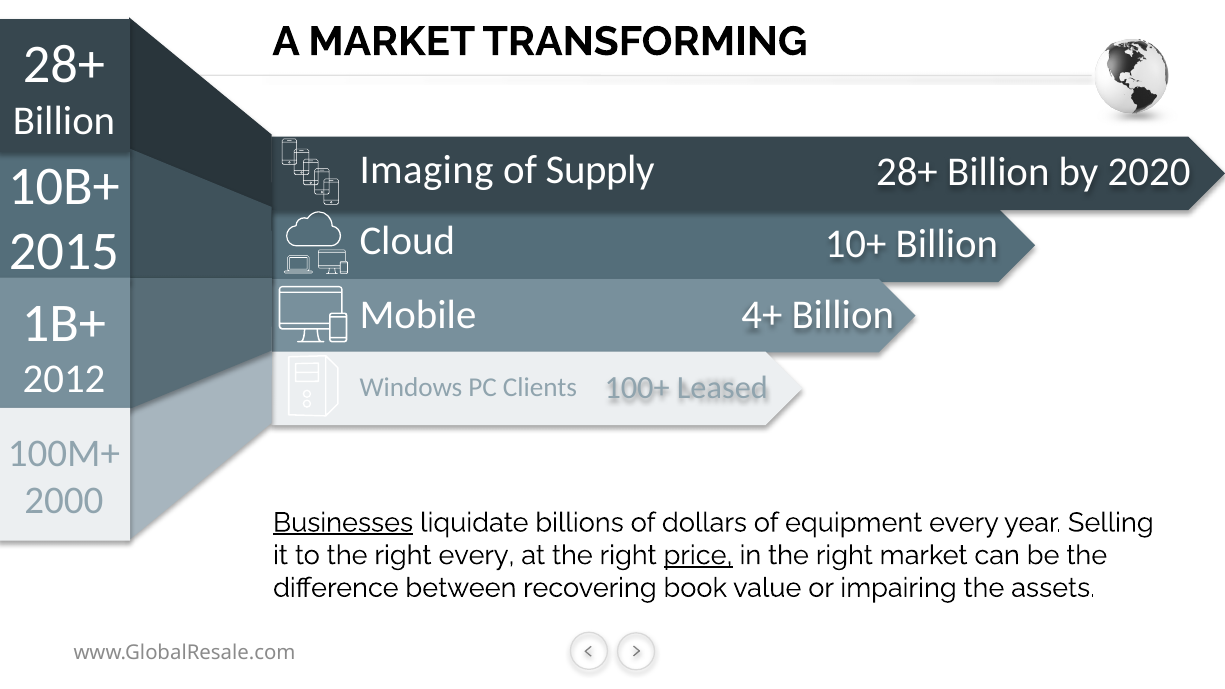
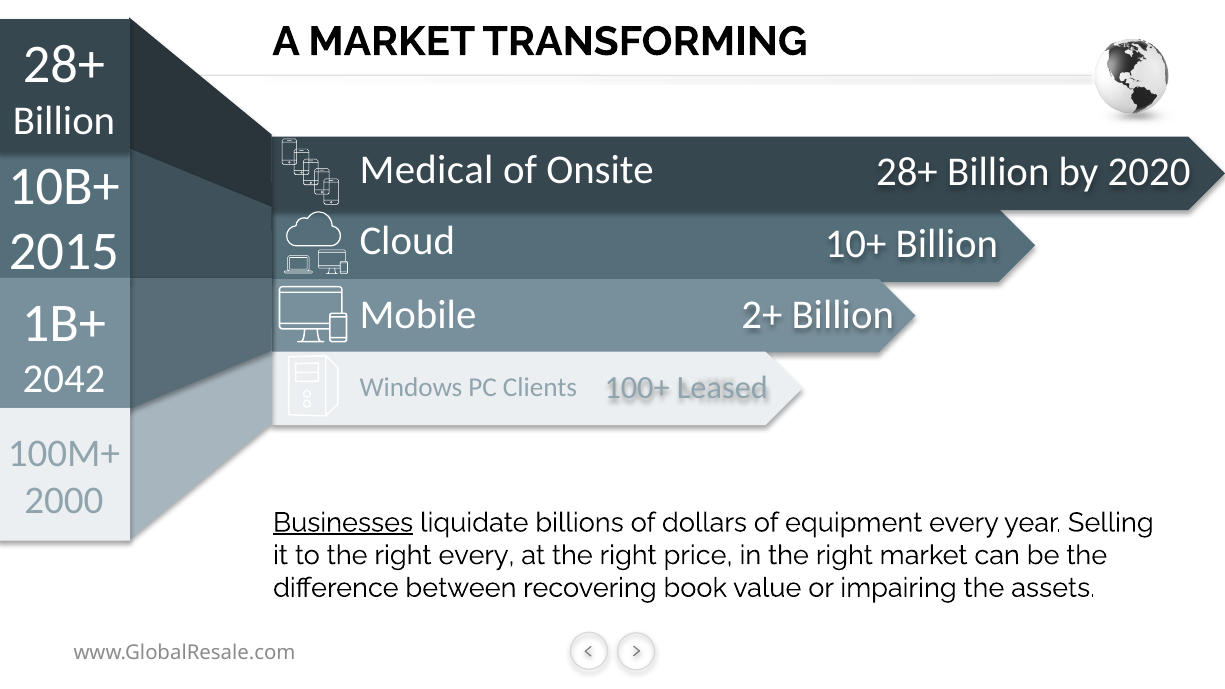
Imaging: Imaging -> Medical
Supply: Supply -> Onsite
4+: 4+ -> 2+
2012: 2012 -> 2042
price underline: present -> none
